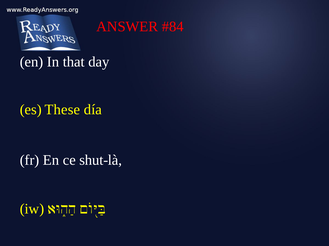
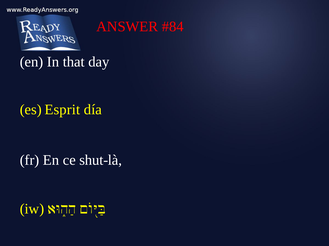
These: These -> Esprit
